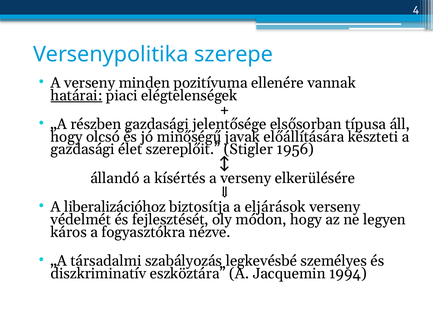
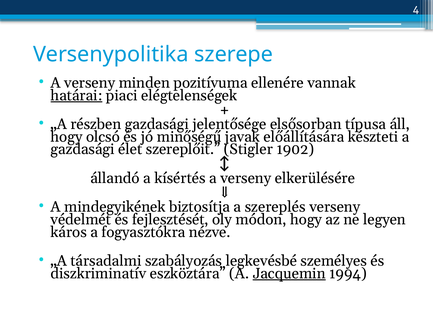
1956: 1956 -> 1902
liberalizációhoz: liberalizációhoz -> mindegyikének
eljárások: eljárások -> szereplés
Jacquemin underline: none -> present
